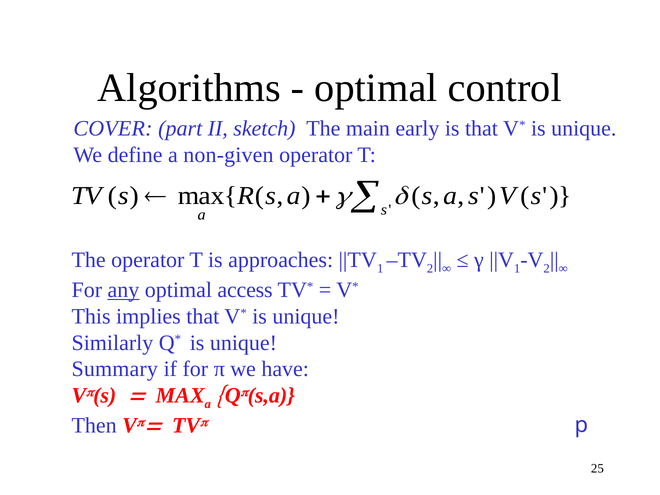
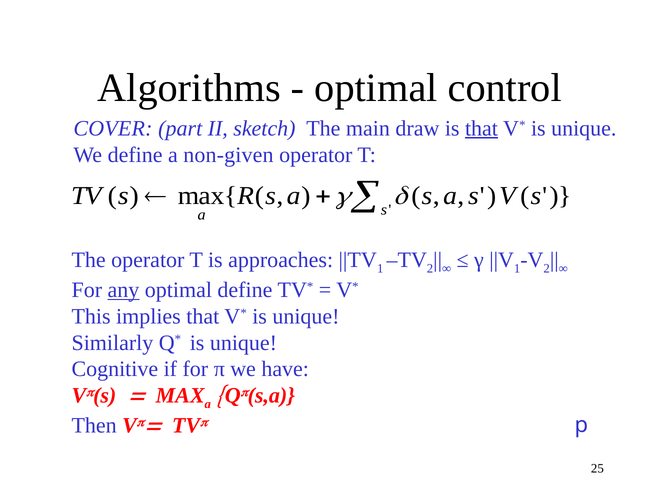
early: early -> draw
that at (481, 128) underline: none -> present
optimal access: access -> define
Summary: Summary -> Cognitive
